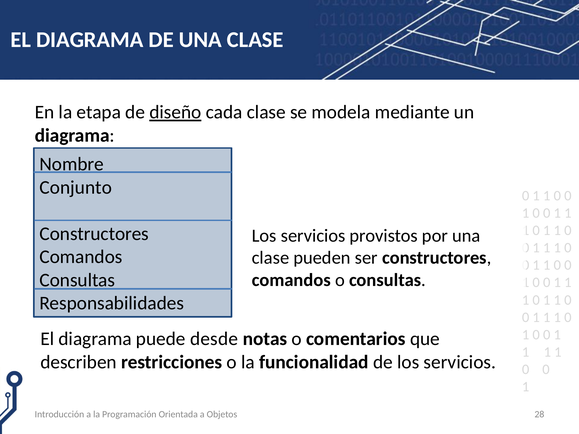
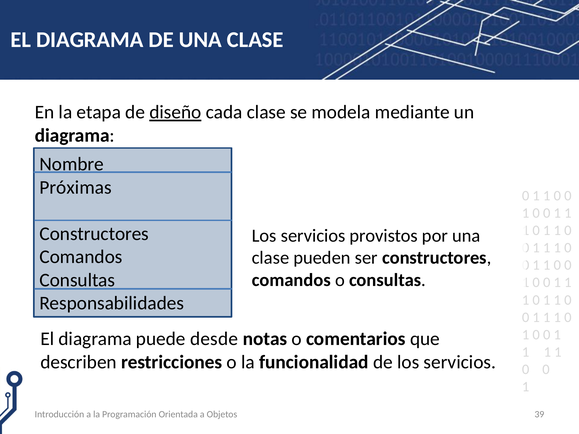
Conjunto: Conjunto -> Próximas
28: 28 -> 39
